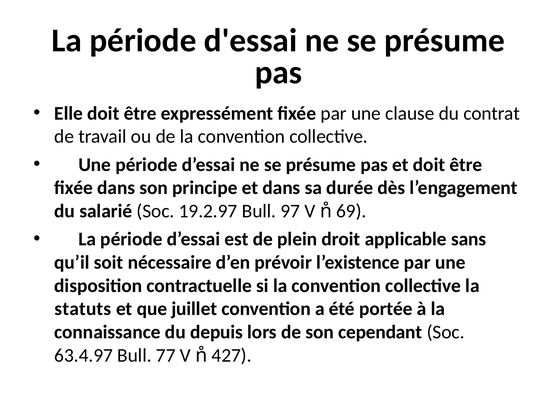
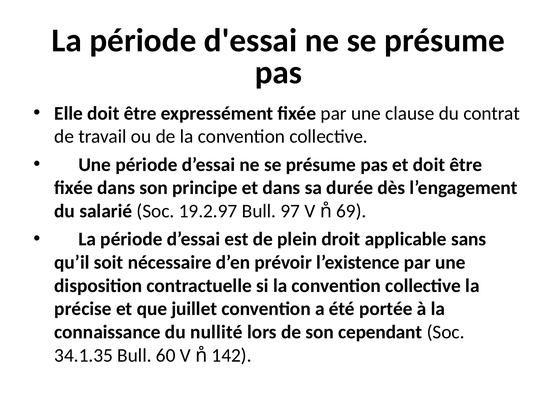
statuts: statuts -> précise
depuis: depuis -> nullité
63.4.97: 63.4.97 -> 34.1.35
77: 77 -> 60
427: 427 -> 142
